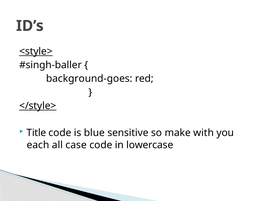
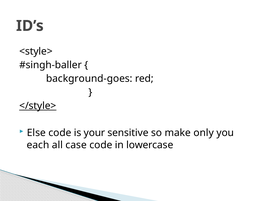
<style> underline: present -> none
Title: Title -> Else
blue: blue -> your
with: with -> only
